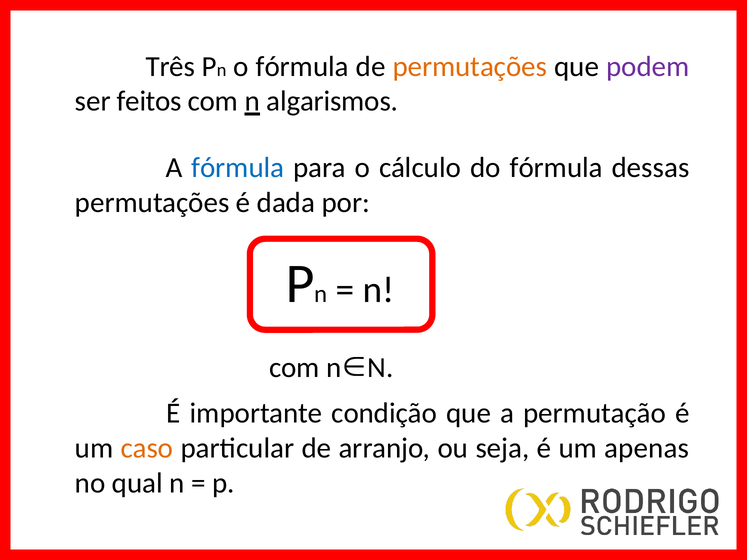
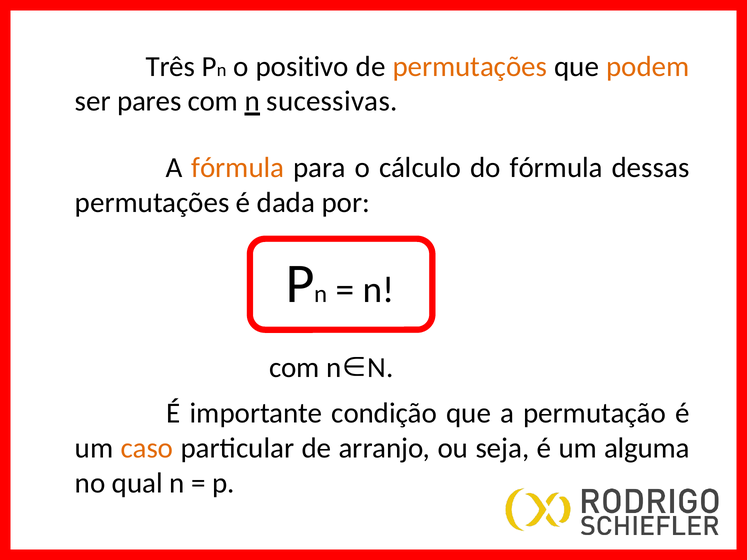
o fórmula: fórmula -> positivo
podem colour: purple -> orange
feitos: feitos -> pares
algarismos: algarismos -> sucessivas
fórmula at (238, 168) colour: blue -> orange
apenas: apenas -> alguma
